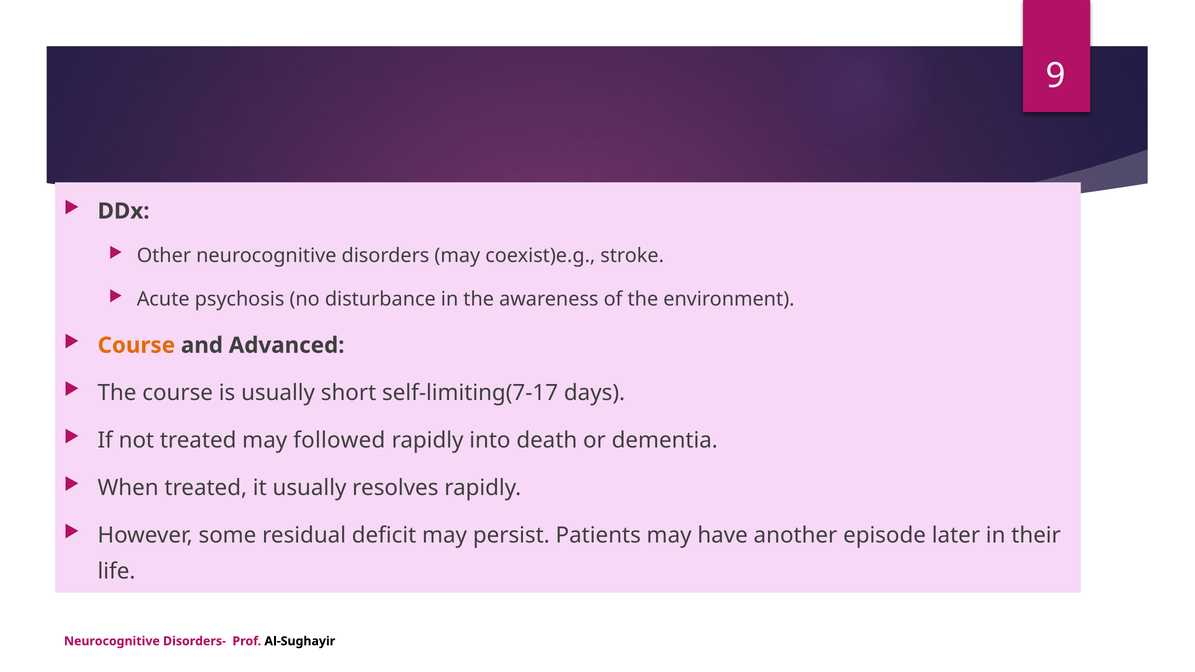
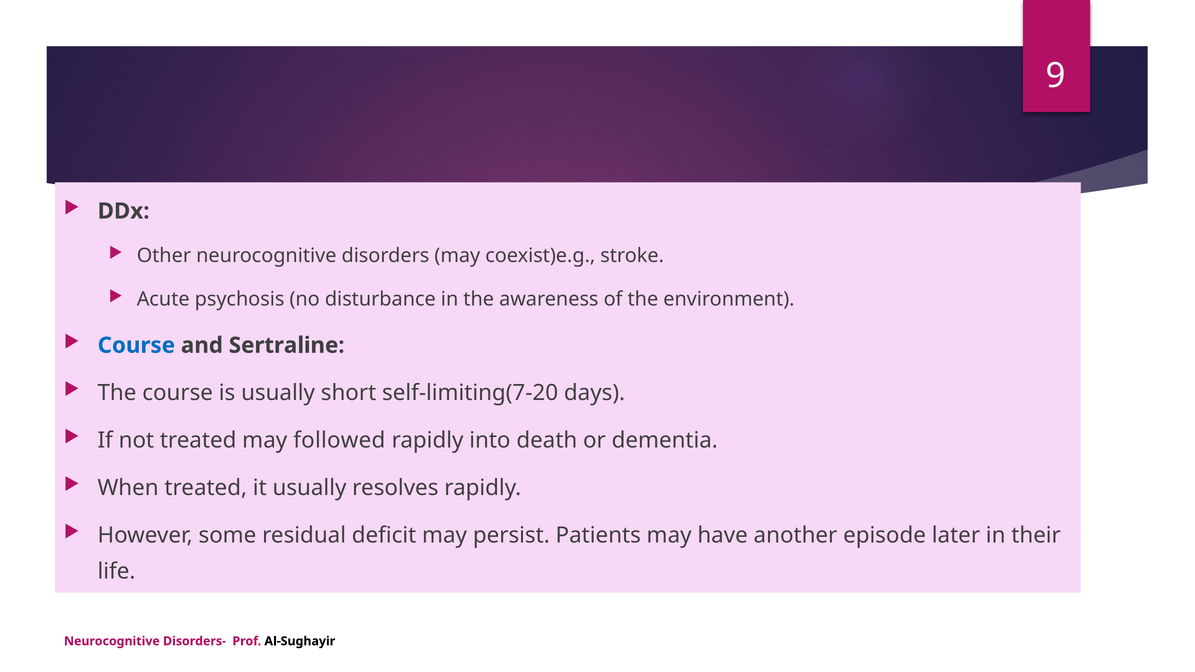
Course at (136, 345) colour: orange -> blue
Advanced: Advanced -> Sertraline
self-limiting(7-17: self-limiting(7-17 -> self-limiting(7-20
